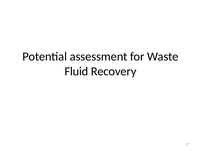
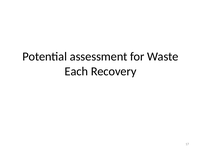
Fluid: Fluid -> Each
